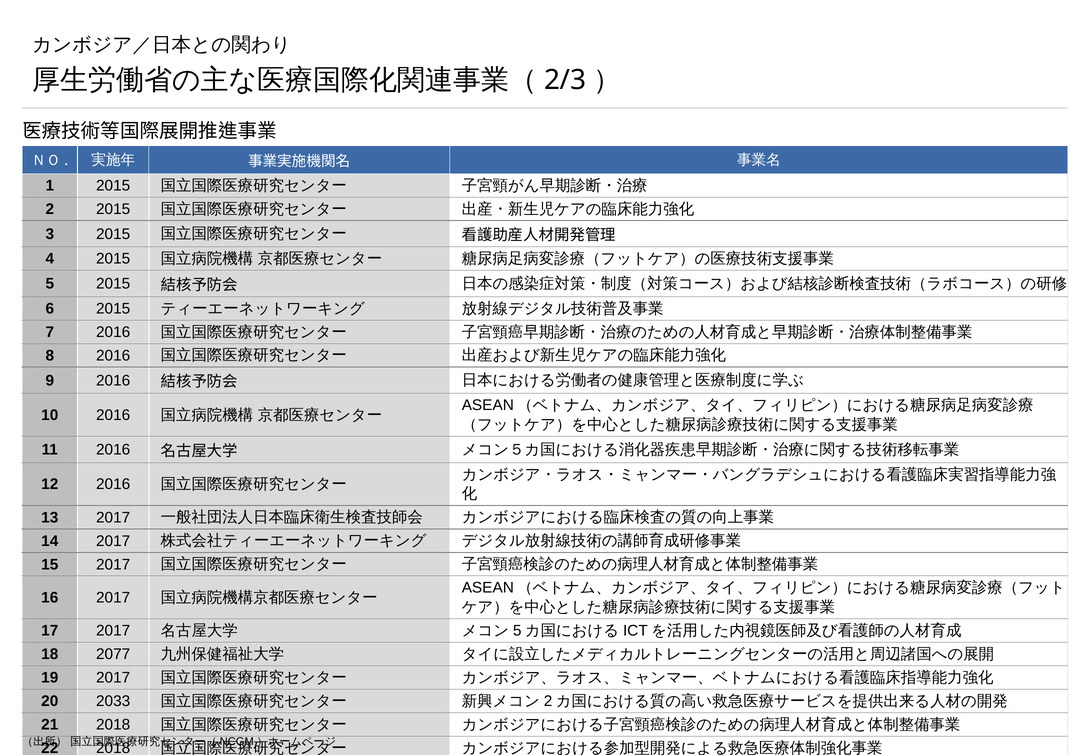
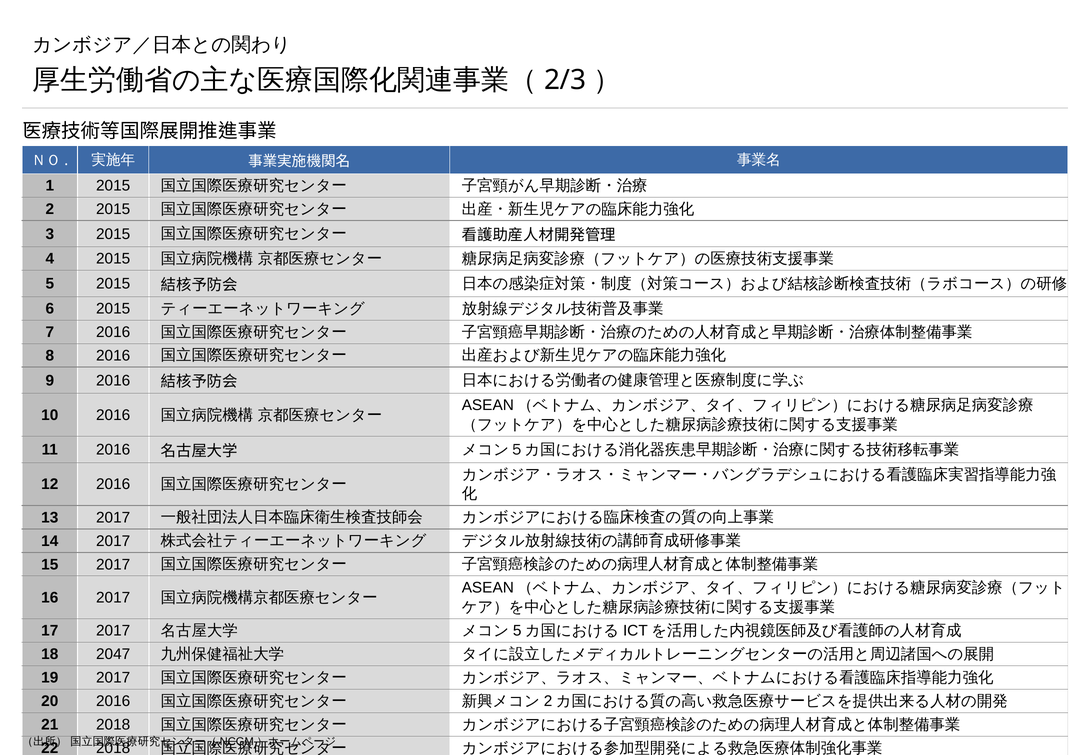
2077: 2077 -> 2047
20 2033: 2033 -> 2016
